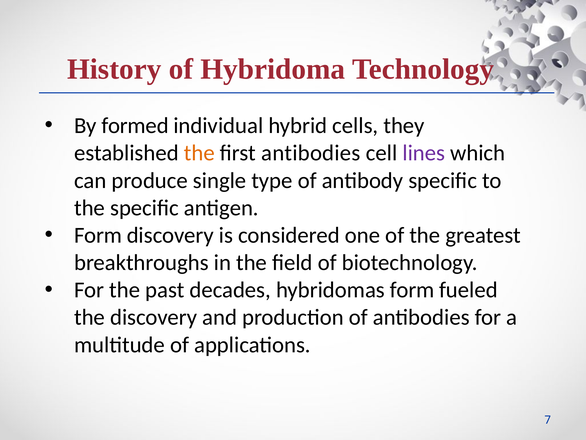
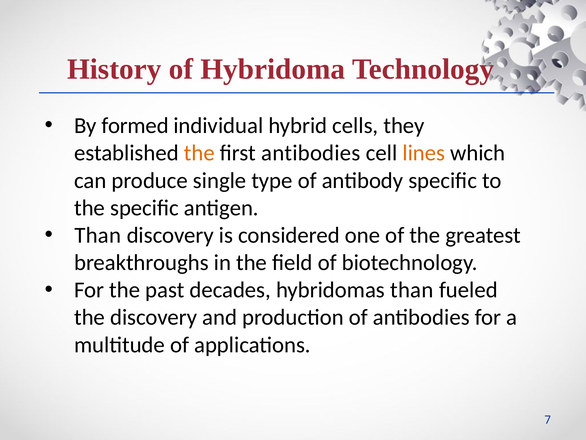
lines colour: purple -> orange
Form at (98, 235): Form -> Than
hybridomas form: form -> than
